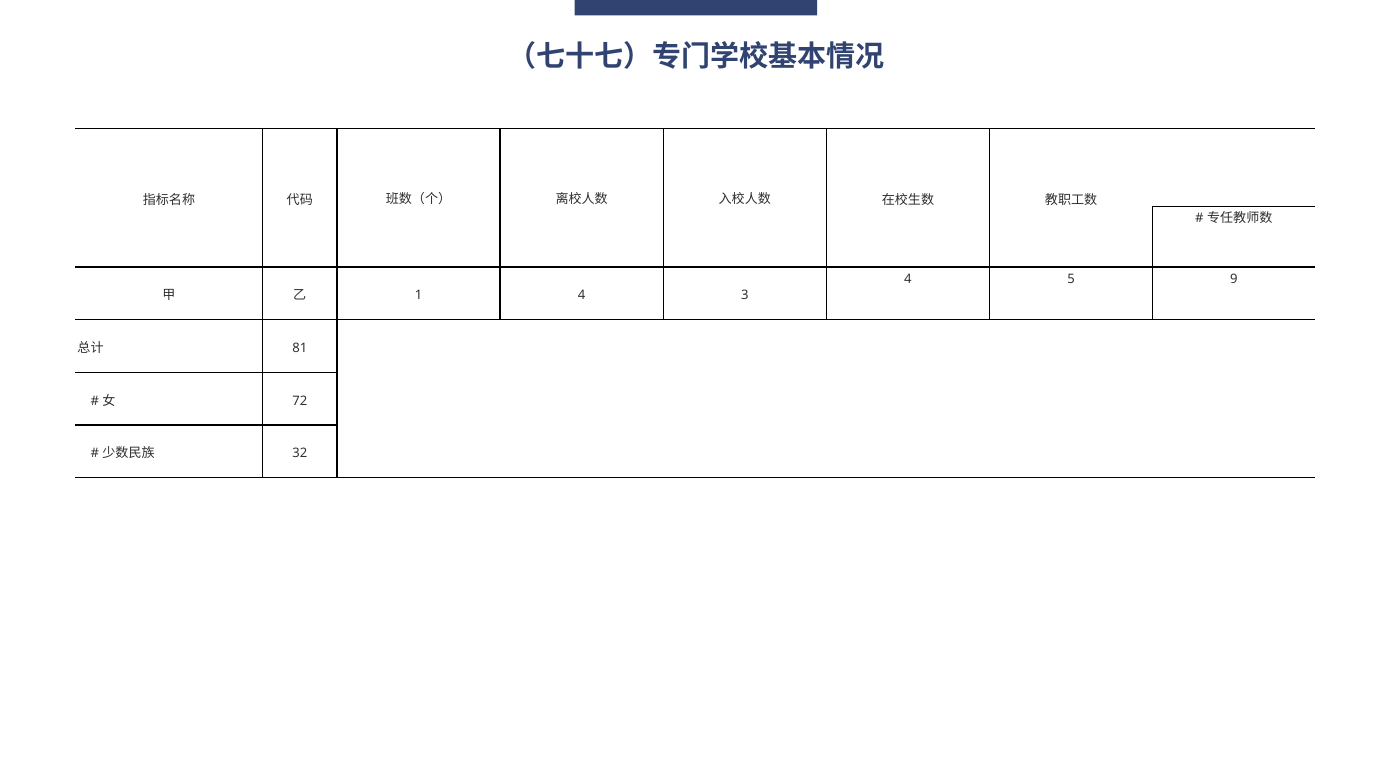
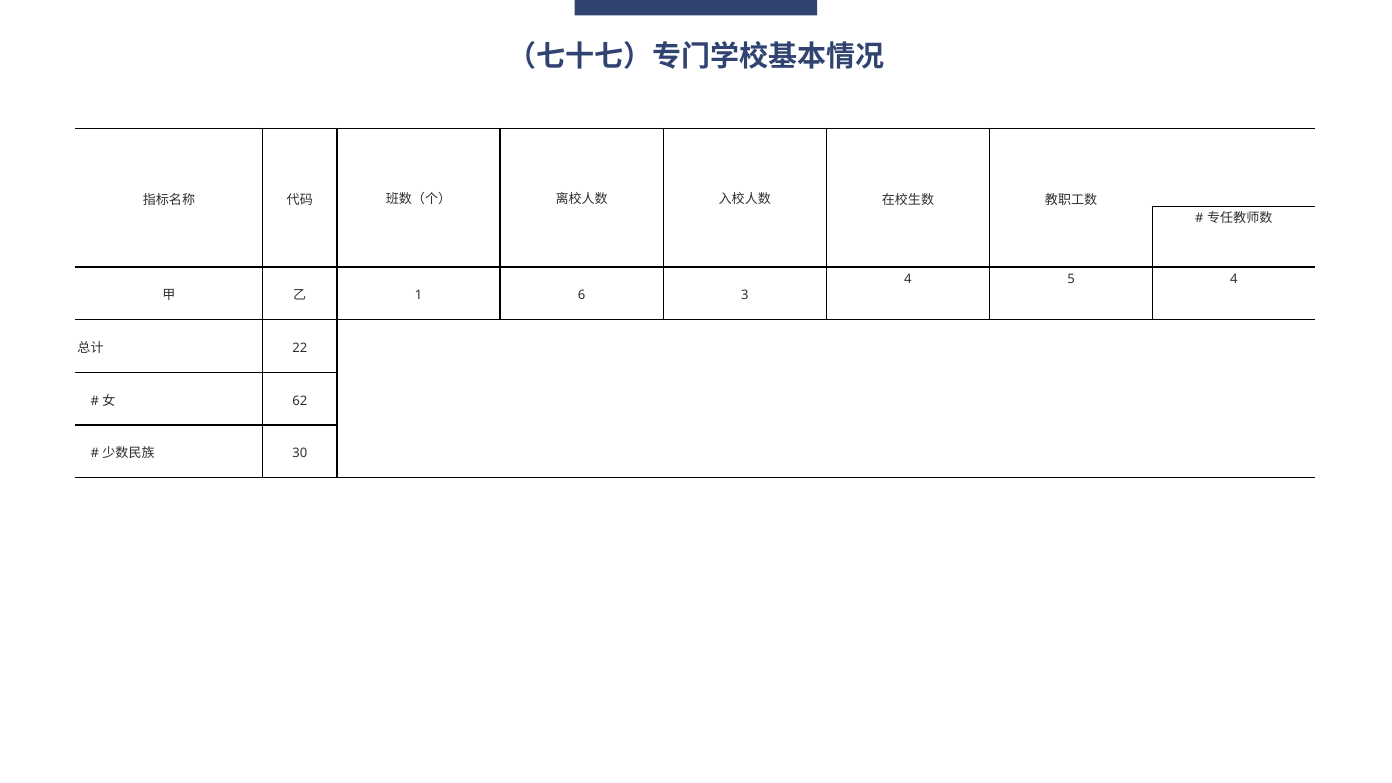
5 9: 9 -> 4
1 4: 4 -> 6
81: 81 -> 22
72: 72 -> 62
32: 32 -> 30
